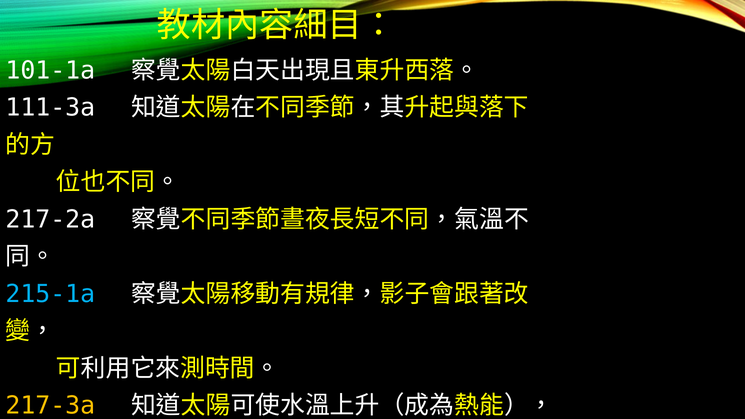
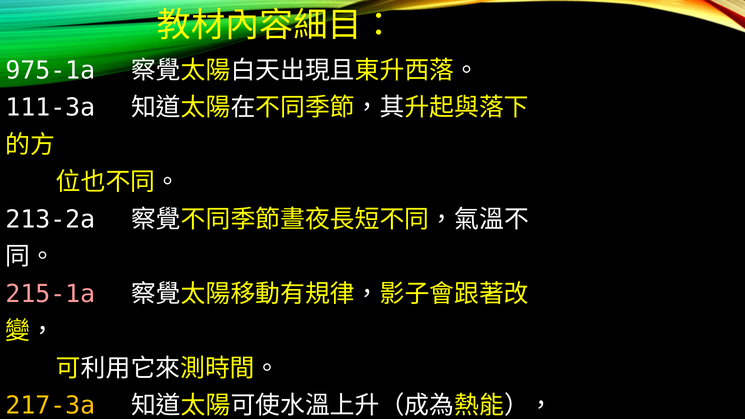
101-1a: 101-1a -> 975-1a
217-2a: 217-2a -> 213-2a
215-1a colour: light blue -> pink
